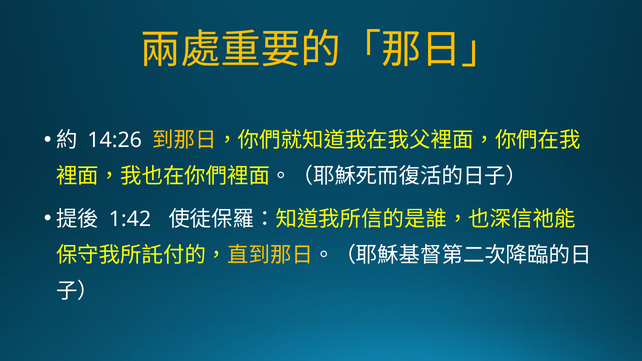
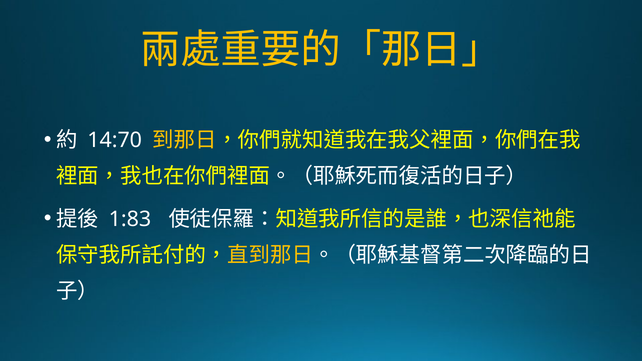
14:26: 14:26 -> 14:70
1:42: 1:42 -> 1:83
